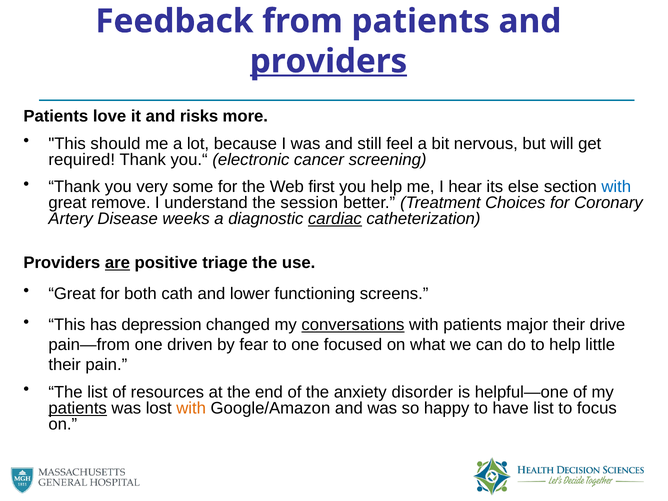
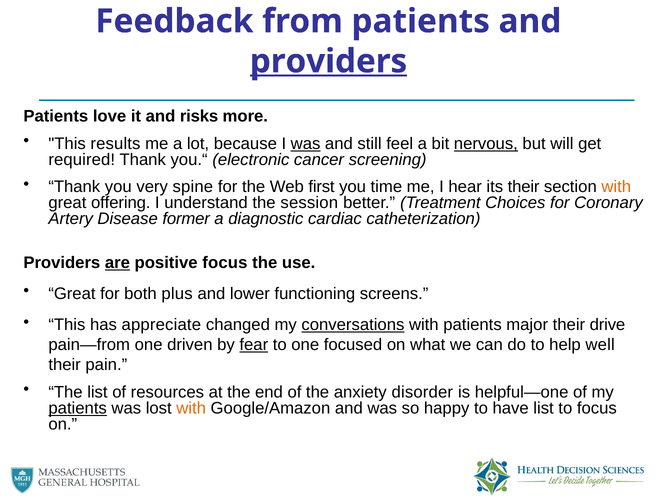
should: should -> results
was at (306, 144) underline: none -> present
nervous underline: none -> present
some: some -> spine
you help: help -> time
its else: else -> their
with at (616, 187) colour: blue -> orange
remove: remove -> offering
weeks: weeks -> former
cardiac underline: present -> none
positive triage: triage -> focus
cath: cath -> plus
depression: depression -> appreciate
fear underline: none -> present
little: little -> well
